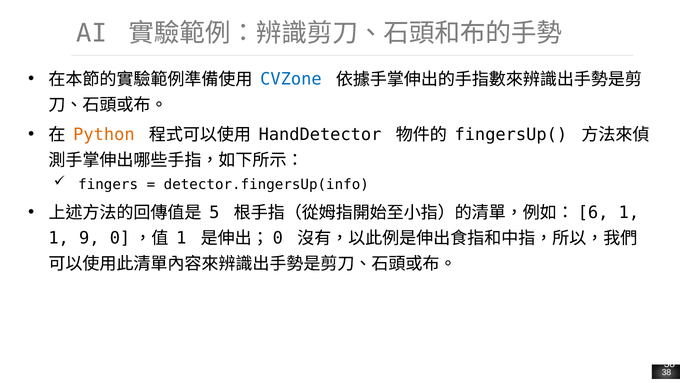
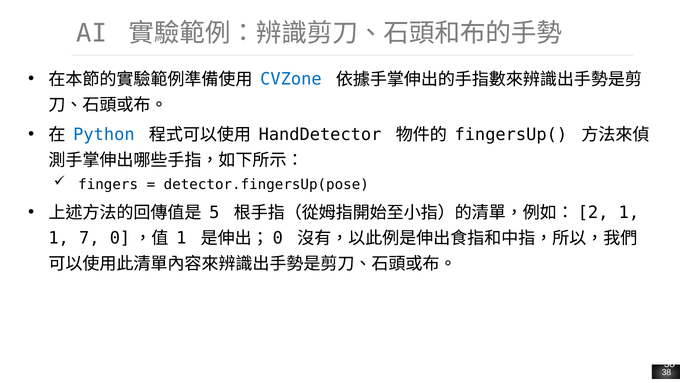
Python colour: orange -> blue
detector.fingersUp(info: detector.fingersUp(info -> detector.fingersUp(pose
6: 6 -> 2
9: 9 -> 7
